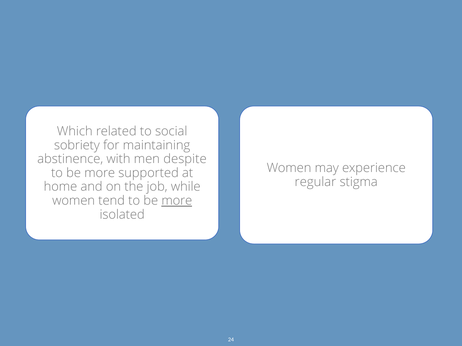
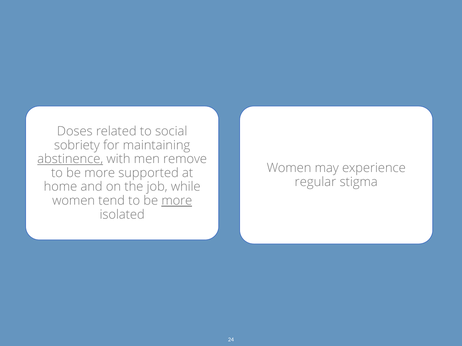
Which: Which -> Doses
abstinence underline: none -> present
despite: despite -> remove
